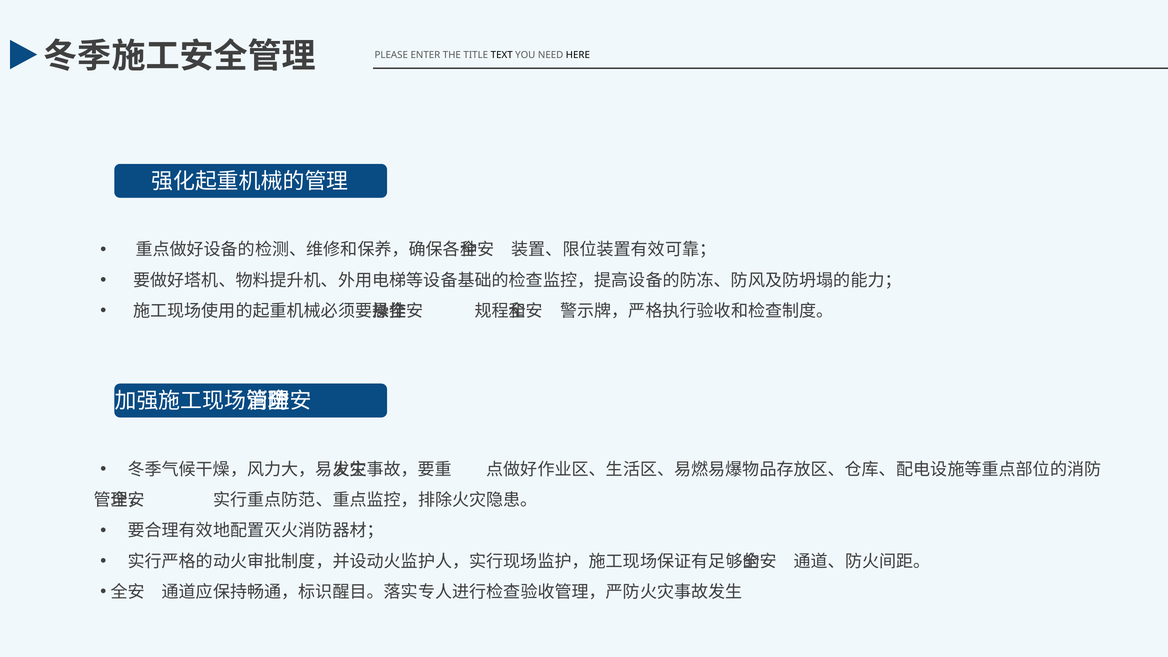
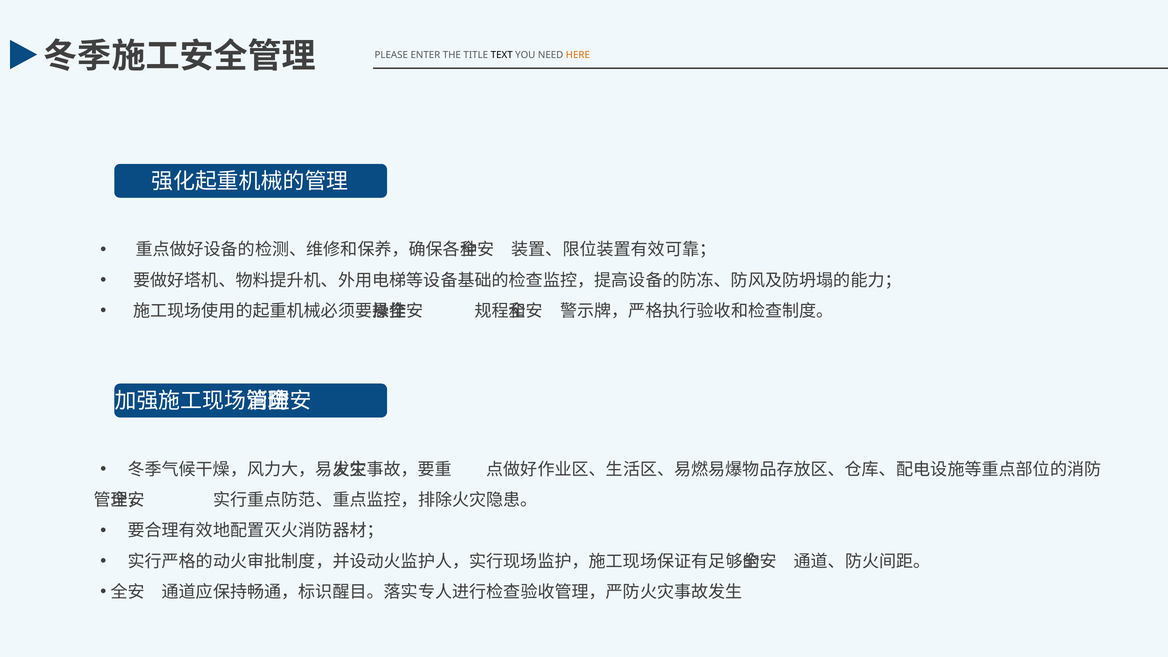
HERE colour: black -> orange
